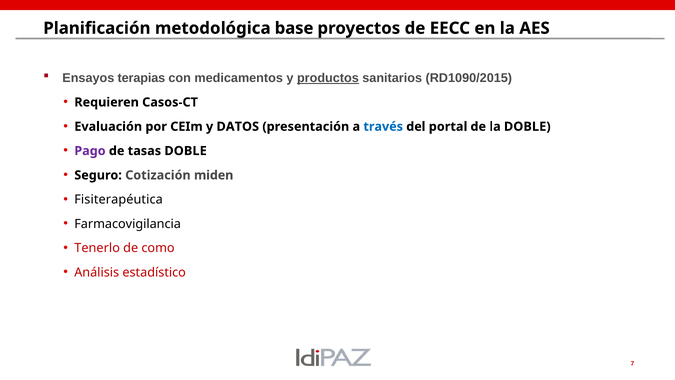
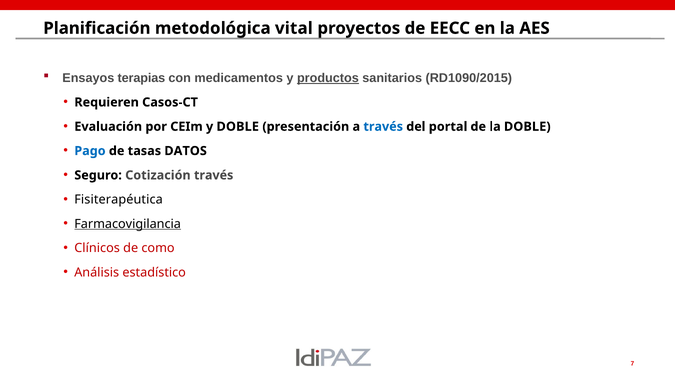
base: base -> vital
y DATOS: DATOS -> DOBLE
Pago colour: purple -> blue
tasas DOBLE: DOBLE -> DATOS
Cotización miden: miden -> través
Farmacovigilancia underline: none -> present
Tenerlo: Tenerlo -> Clínicos
